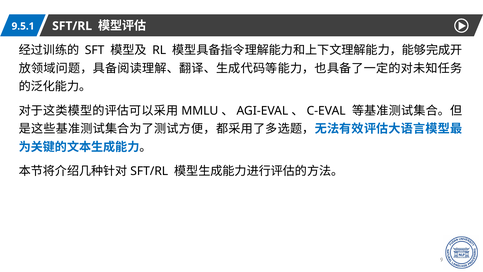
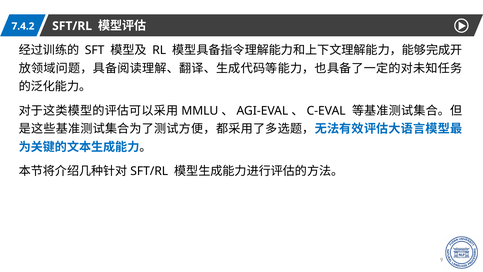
9.5.1: 9.5.1 -> 7.4.2
